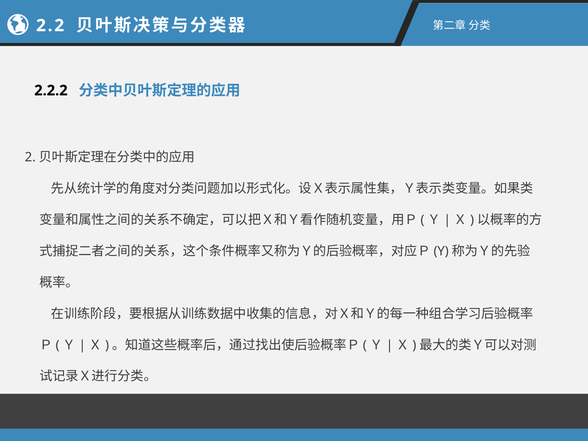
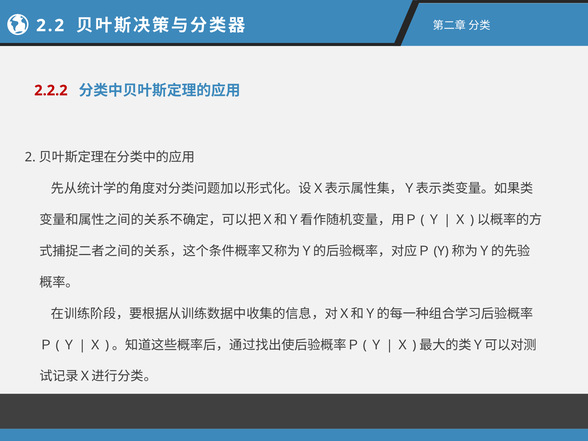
2.2.2 colour: black -> red
